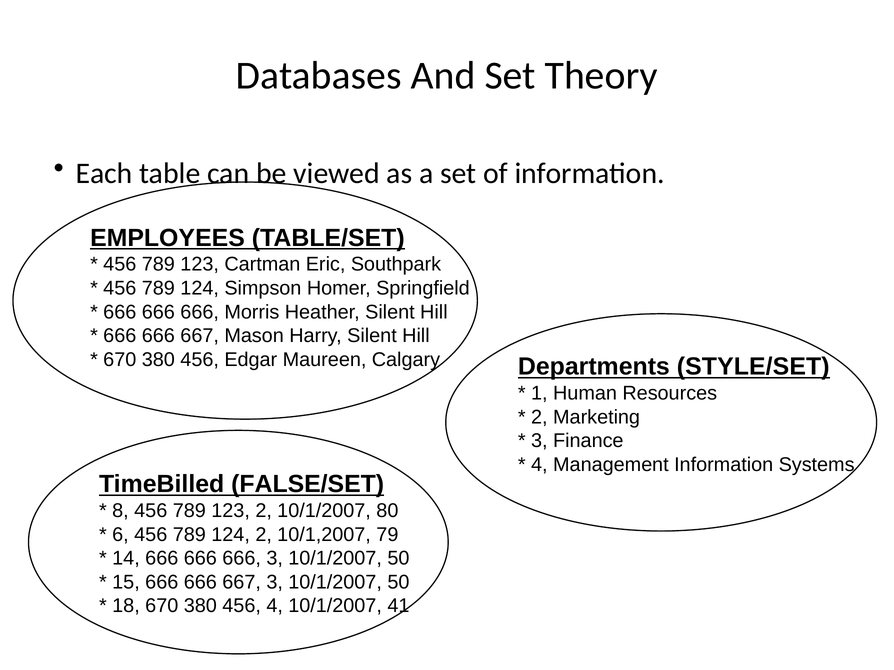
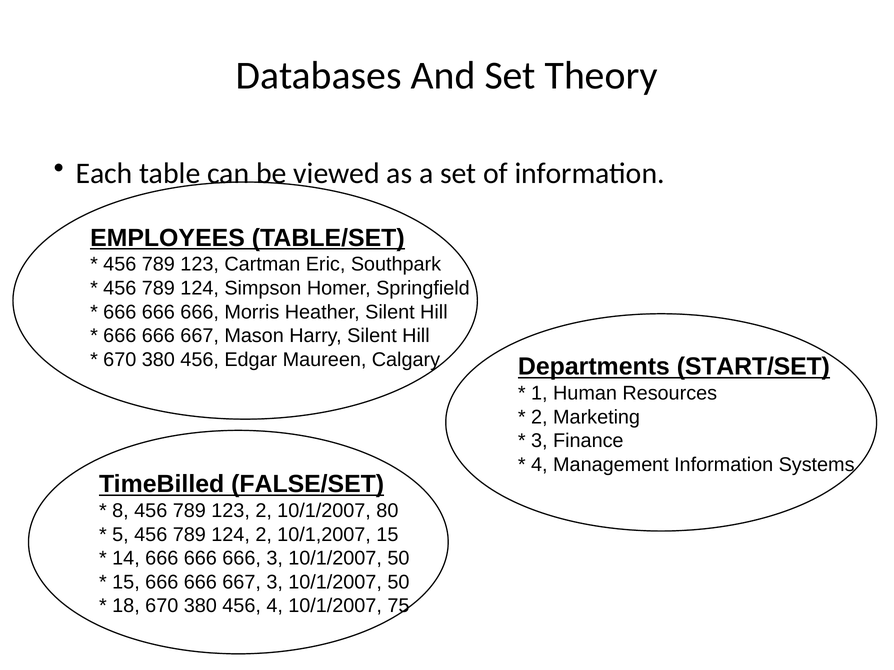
STYLE/SET: STYLE/SET -> START/SET
6: 6 -> 5
10/1,2007 79: 79 -> 15
41: 41 -> 75
